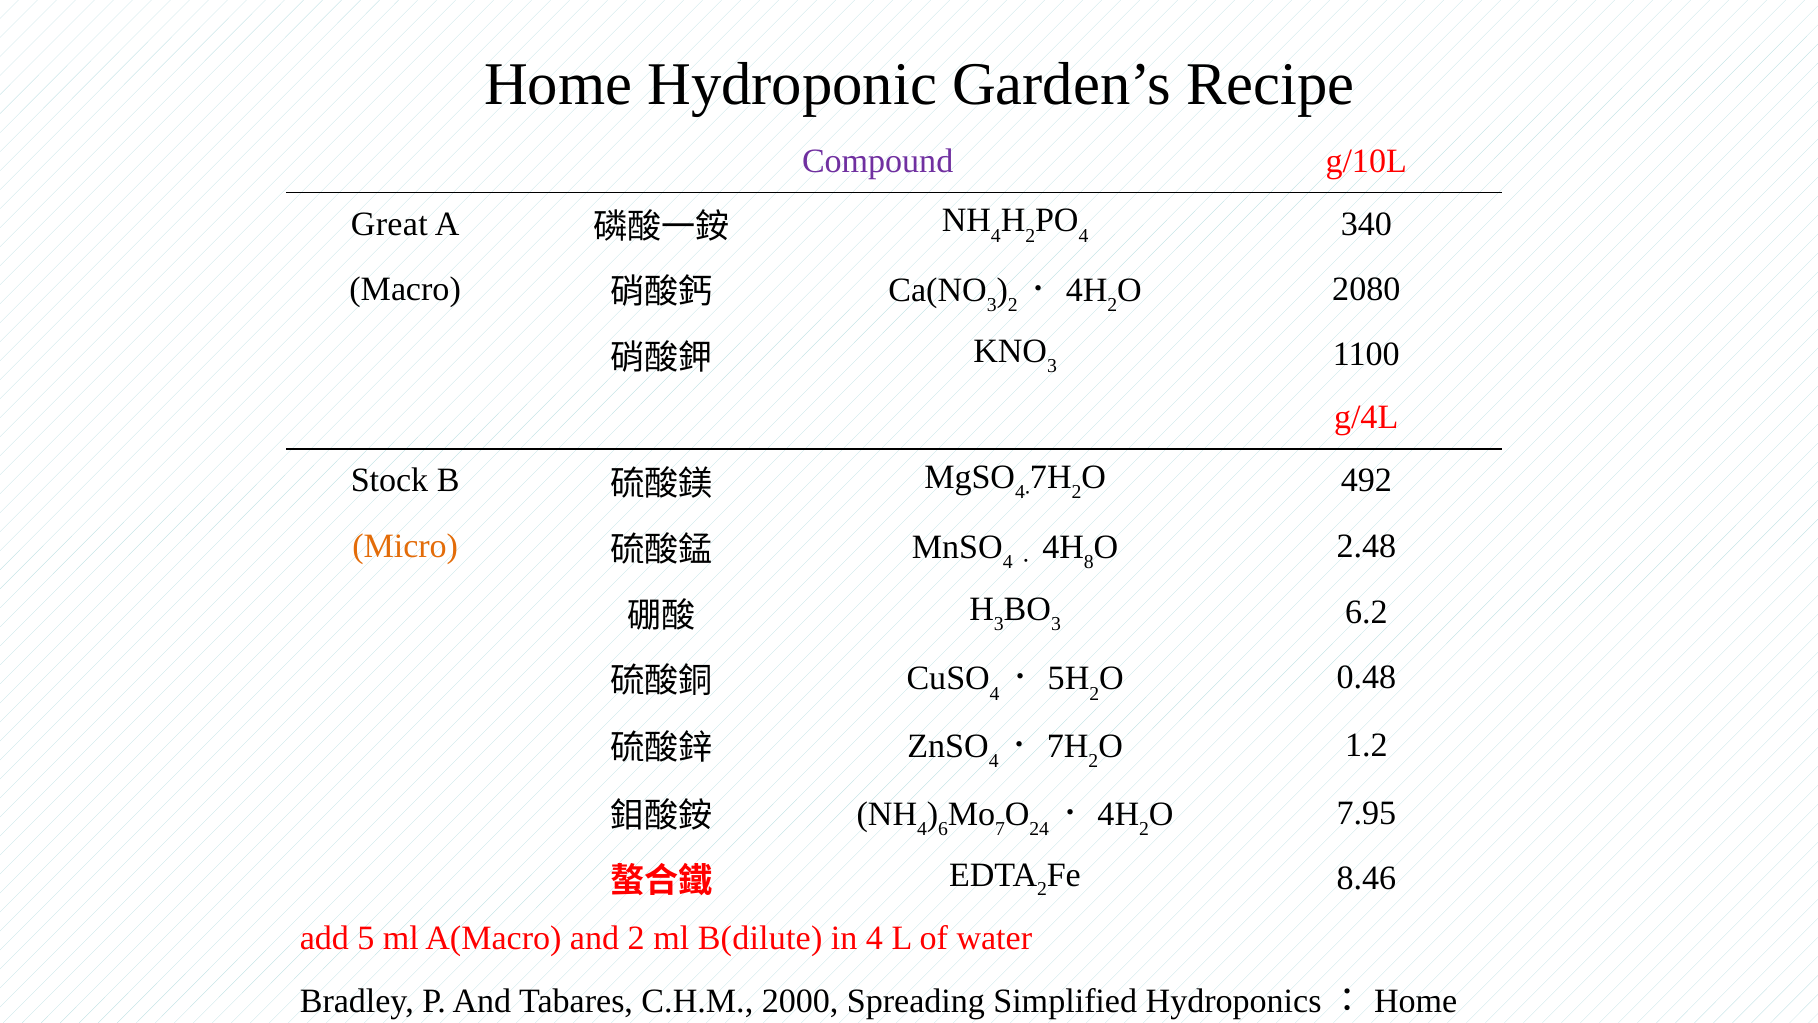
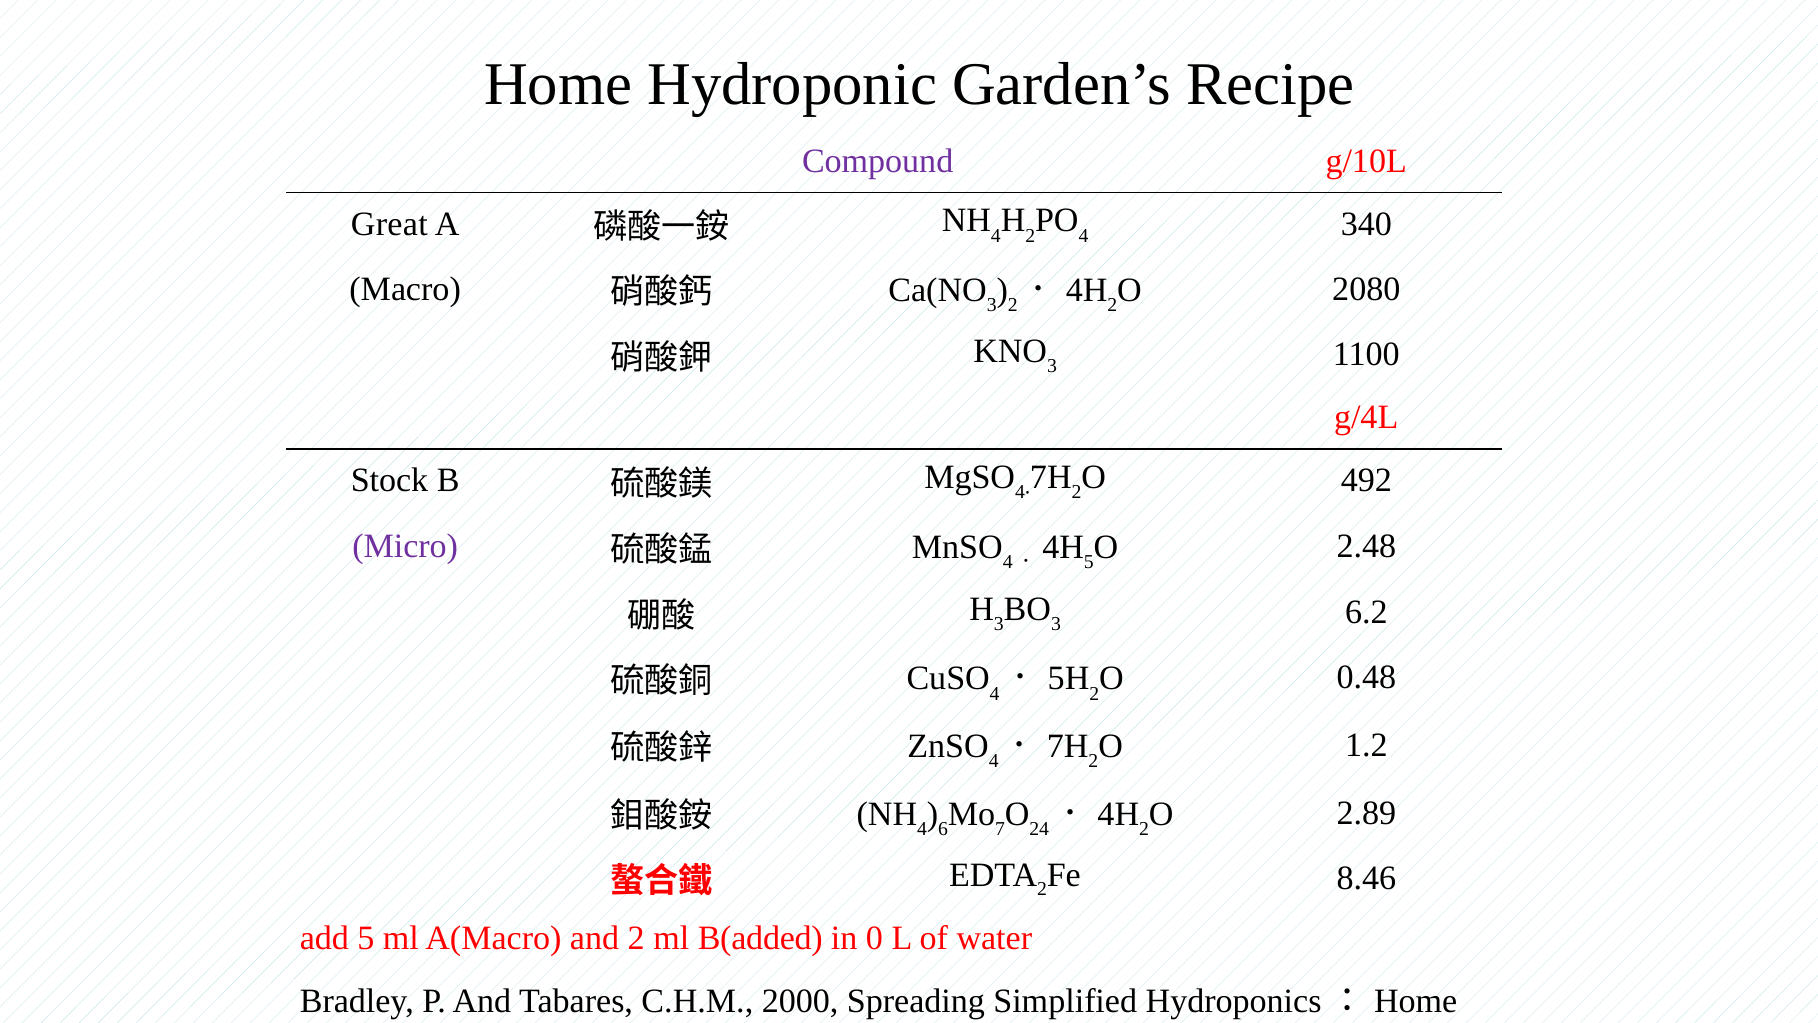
Micro colour: orange -> purple
8 at (1089, 562): 8 -> 5
7.95: 7.95 -> 2.89
B(dilute: B(dilute -> B(added
in 4: 4 -> 0
